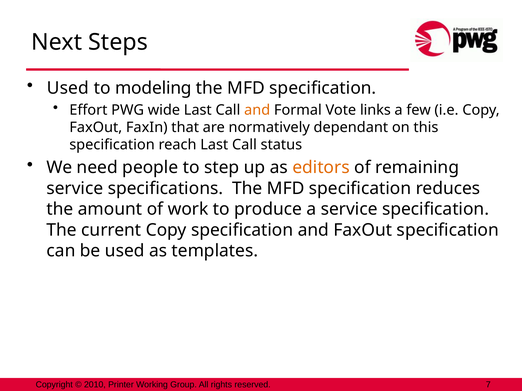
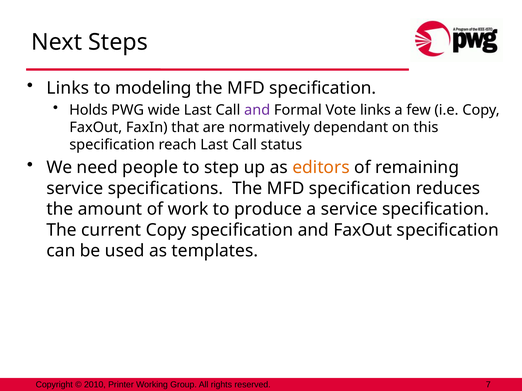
Used at (68, 88): Used -> Links
Effort: Effort -> Holds
and at (257, 110) colour: orange -> purple
